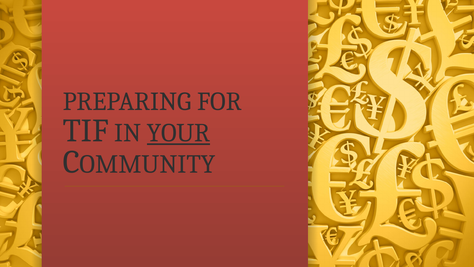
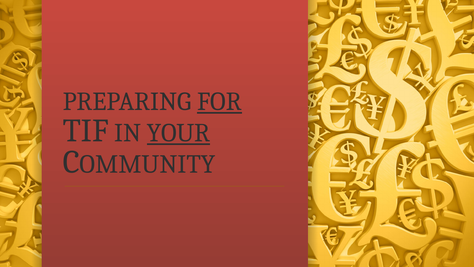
FOR underline: none -> present
